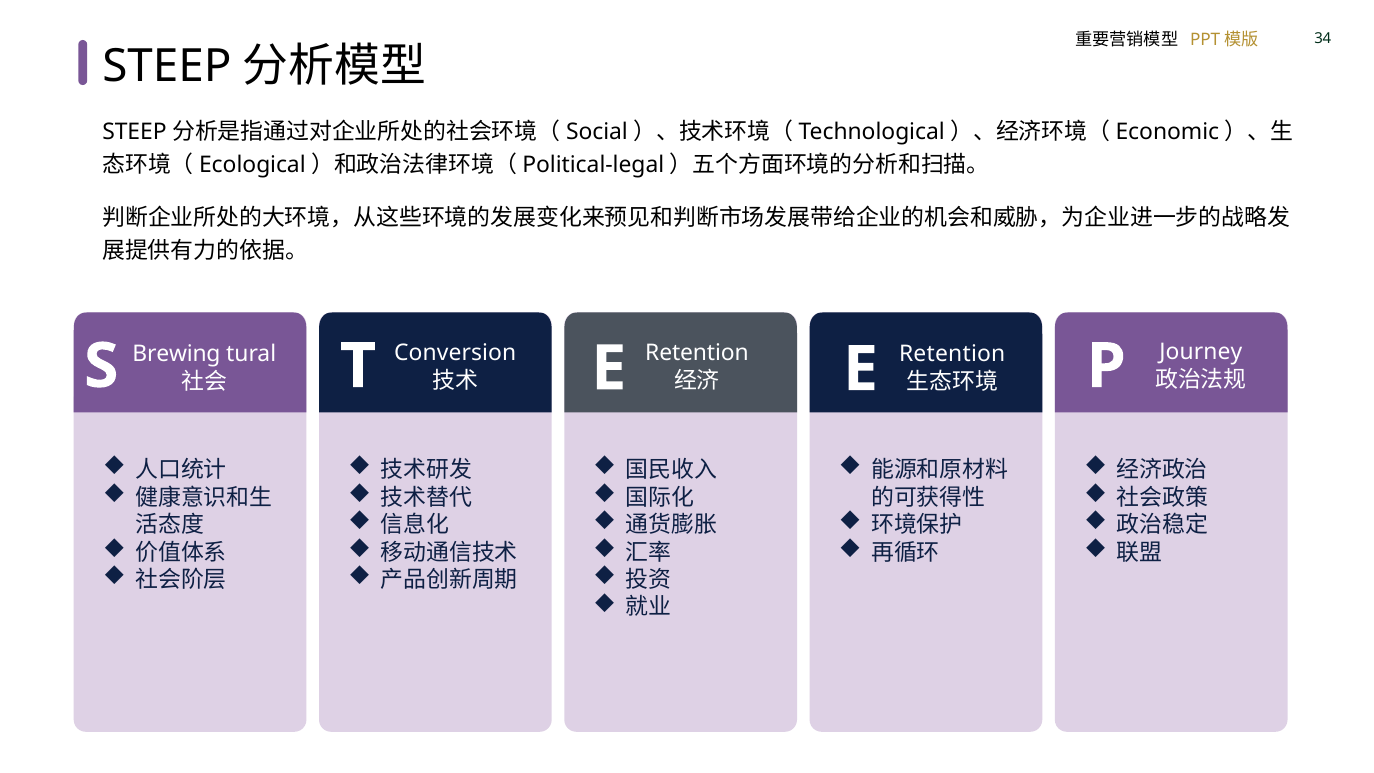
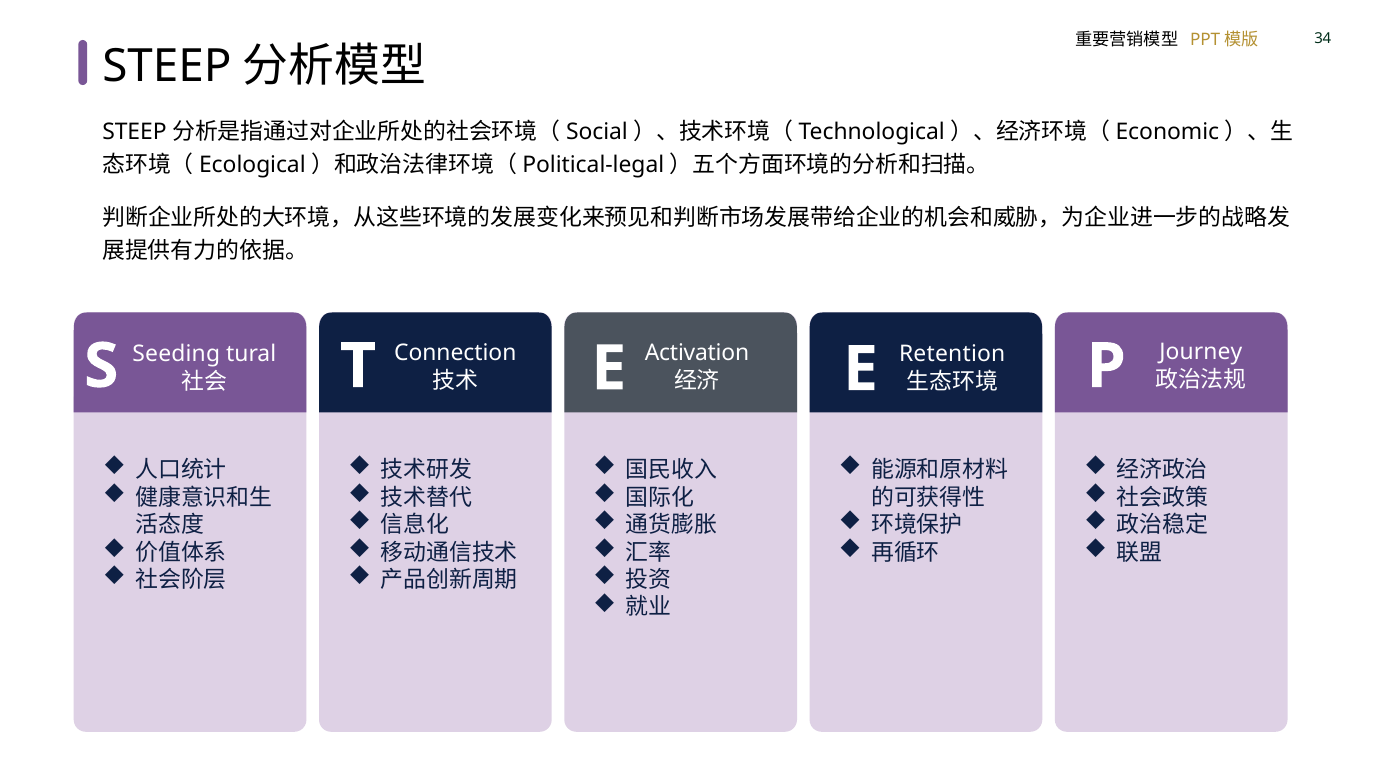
Conversion: Conversion -> Connection
Retention at (697, 353): Retention -> Activation
Brewing: Brewing -> Seeding
